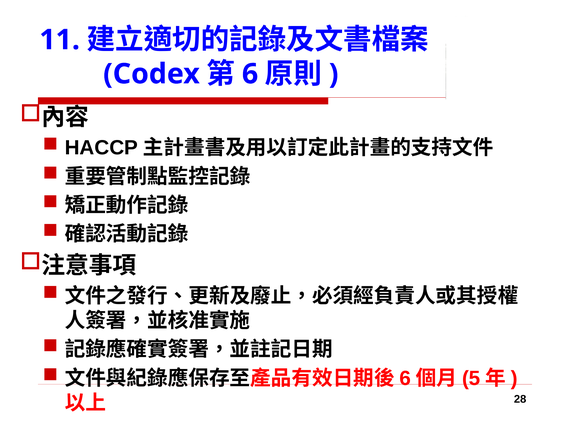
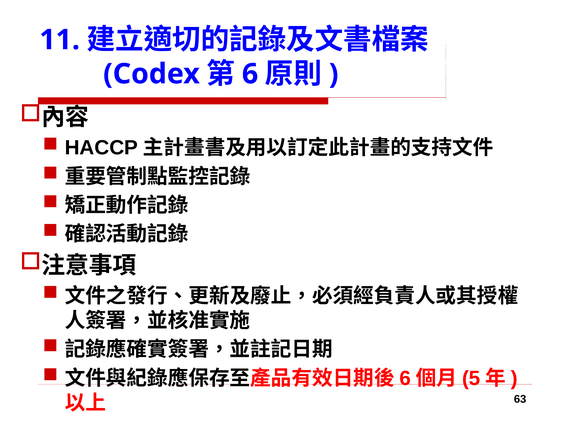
28: 28 -> 63
